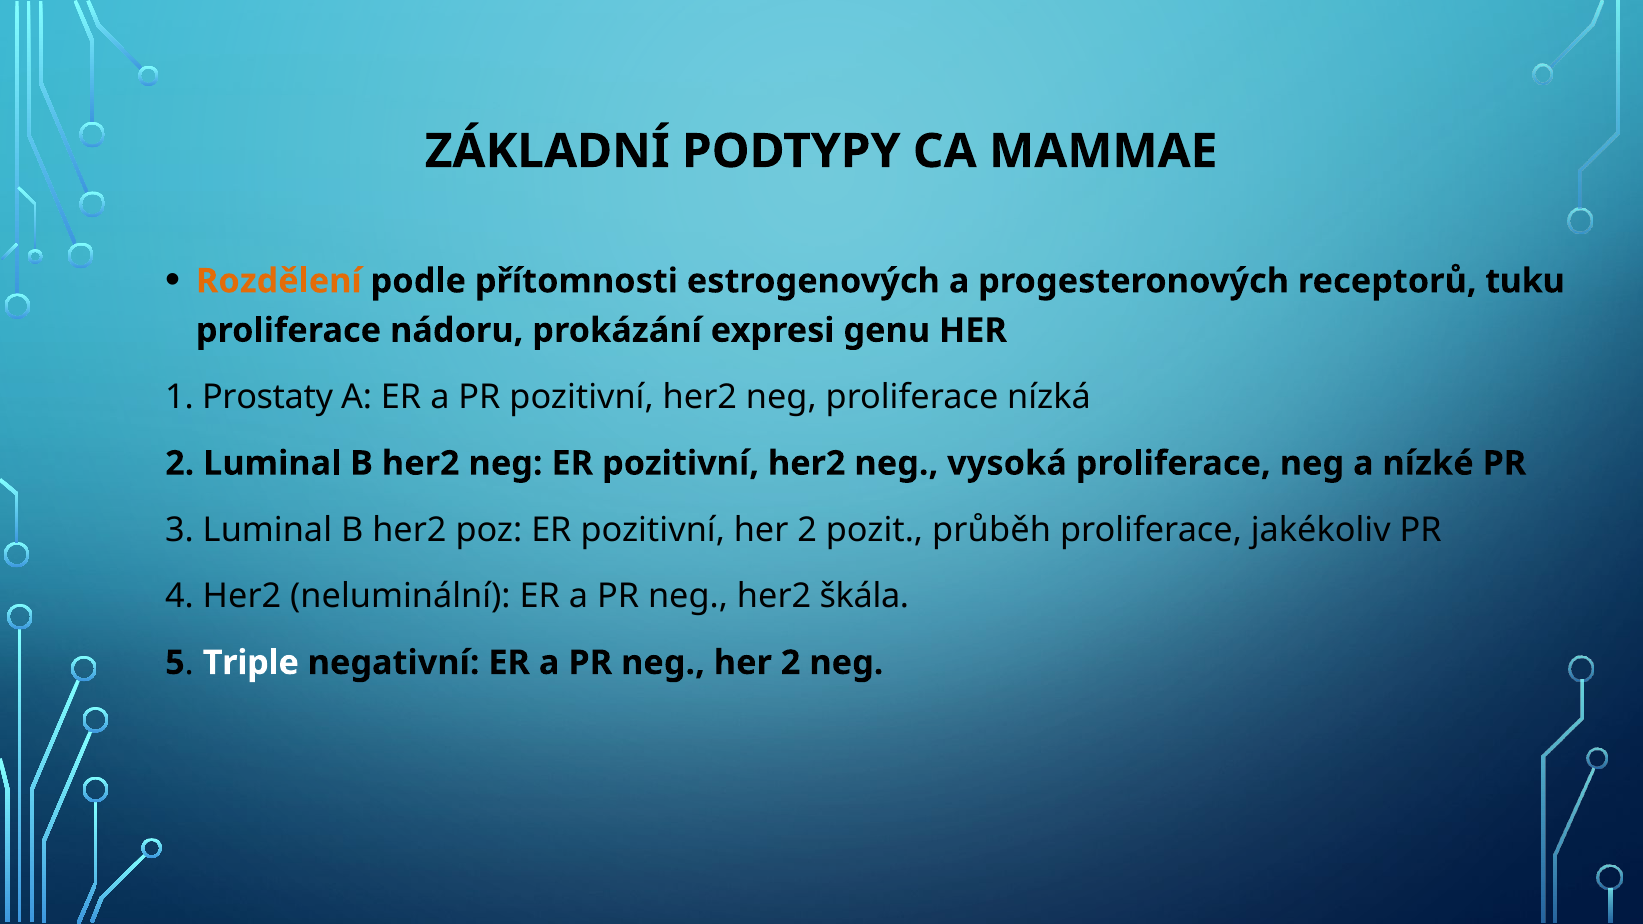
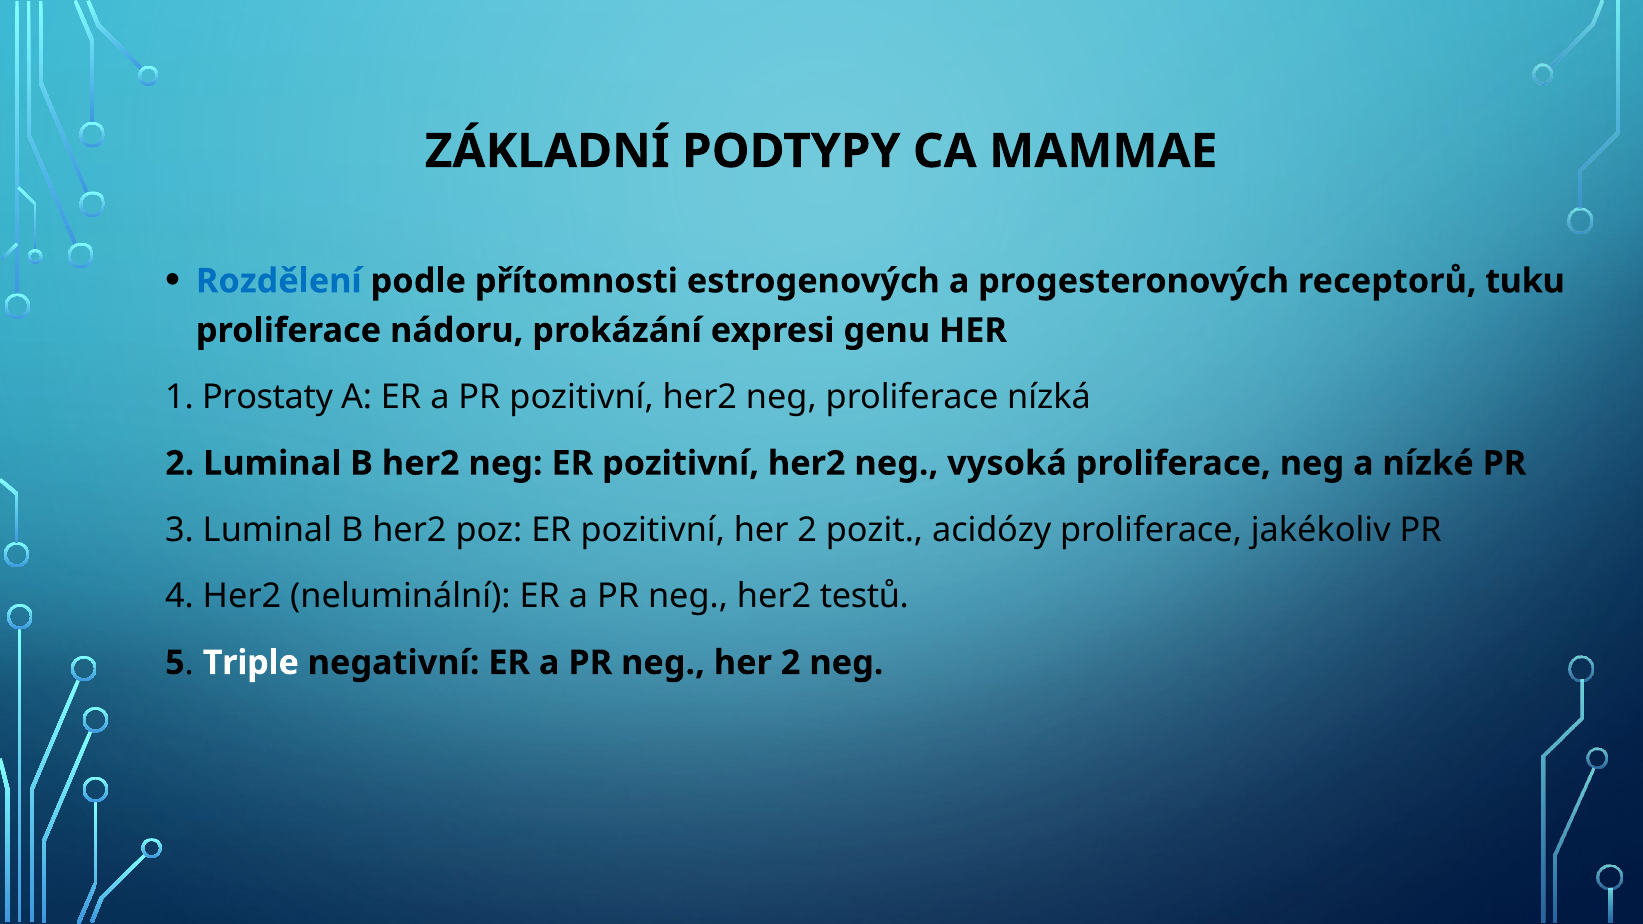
Rozdělení colour: orange -> blue
průběh: průběh -> acidózy
škála: škála -> testů
